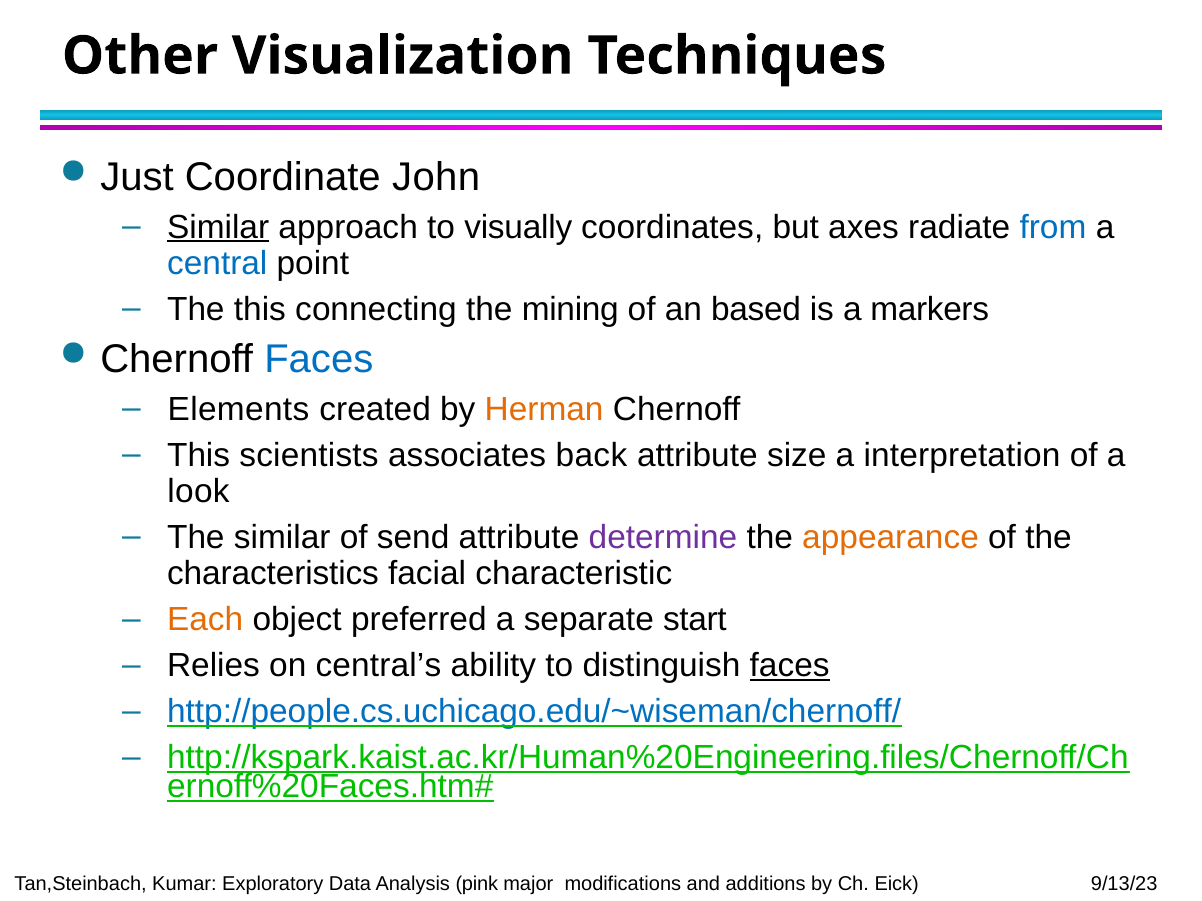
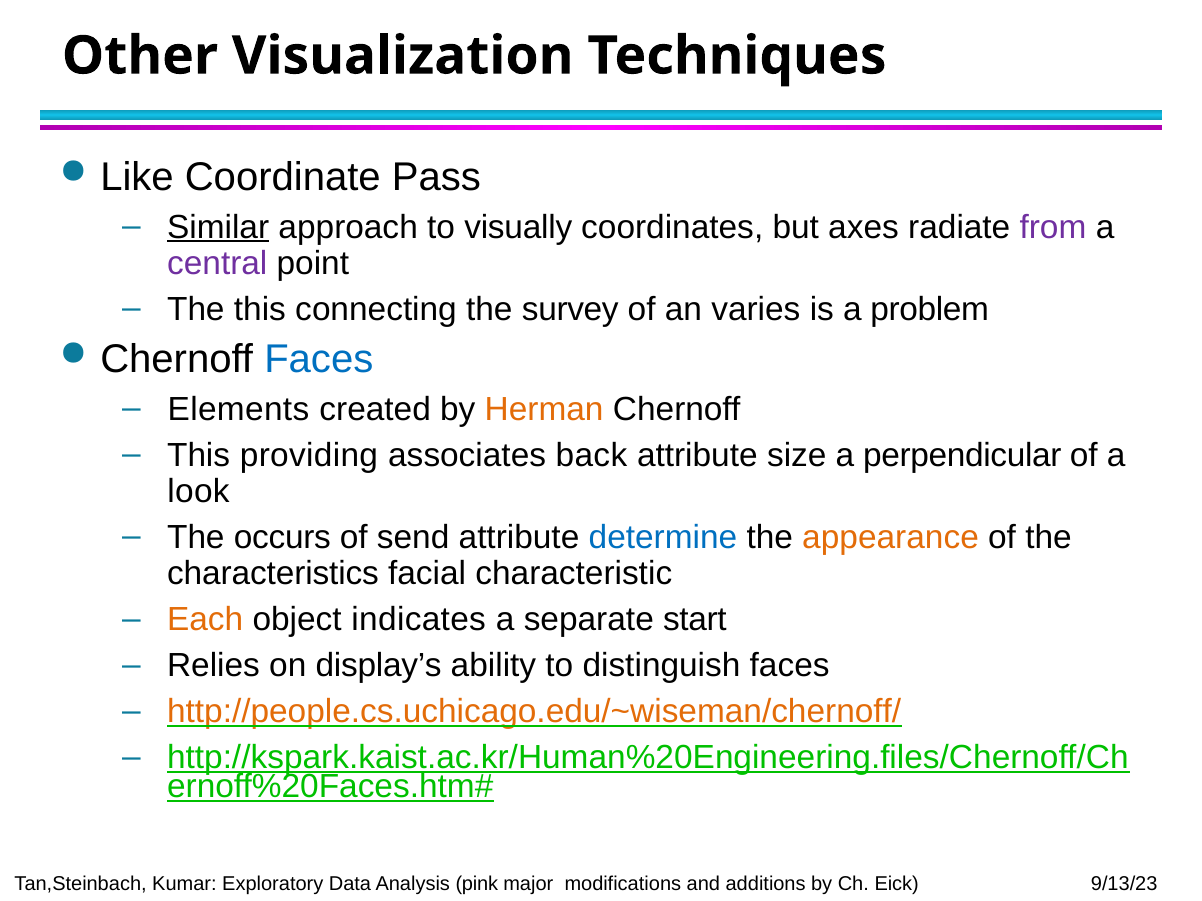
Just: Just -> Like
John: John -> Pass
from colour: blue -> purple
central colour: blue -> purple
mining: mining -> survey
based: based -> varies
markers: markers -> problem
scientists: scientists -> providing
interpretation: interpretation -> perpendicular
The similar: similar -> occurs
determine colour: purple -> blue
preferred: preferred -> indicates
central’s: central’s -> display’s
faces at (790, 666) underline: present -> none
http://people.cs.uchicago.edu/~wiseman/chernoff/ colour: blue -> orange
